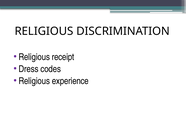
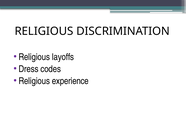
receipt: receipt -> layoffs
